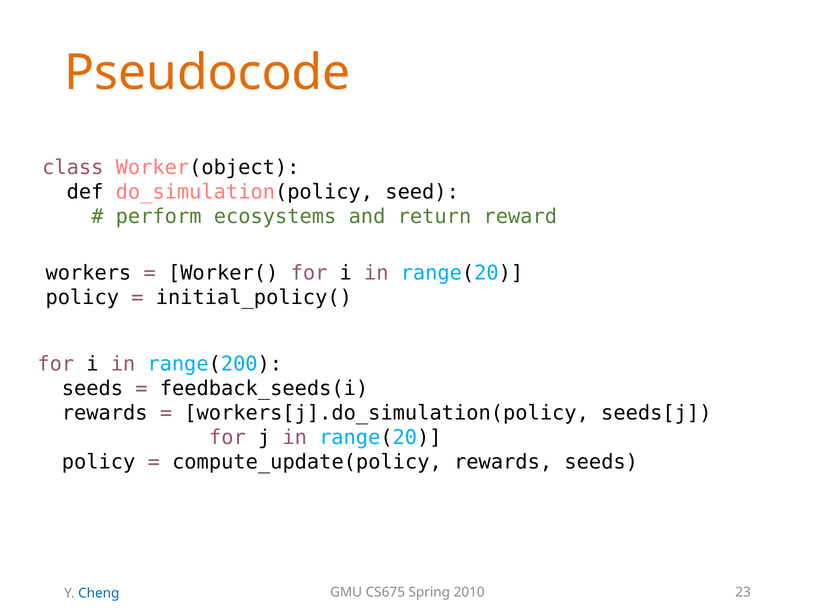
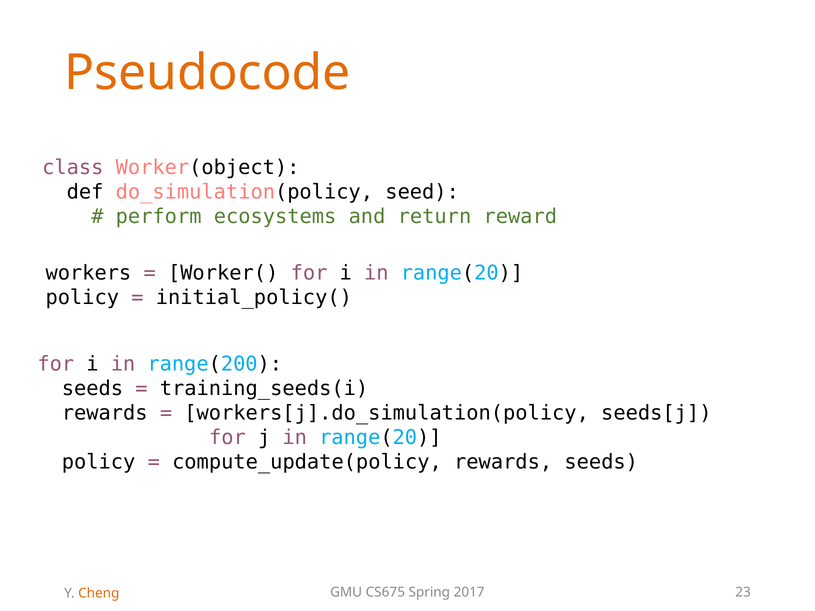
feedback_seeds(i: feedback_seeds(i -> training_seeds(i
2010: 2010 -> 2017
Cheng colour: blue -> orange
